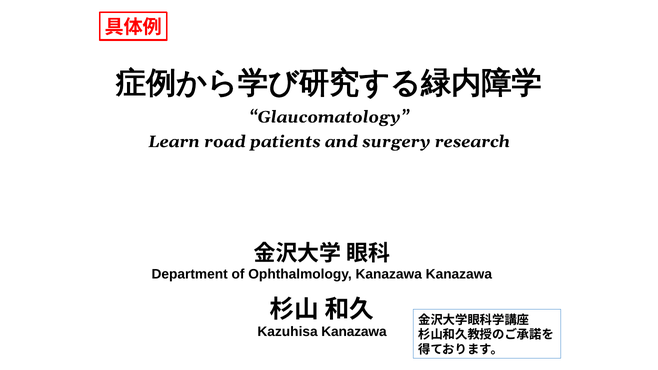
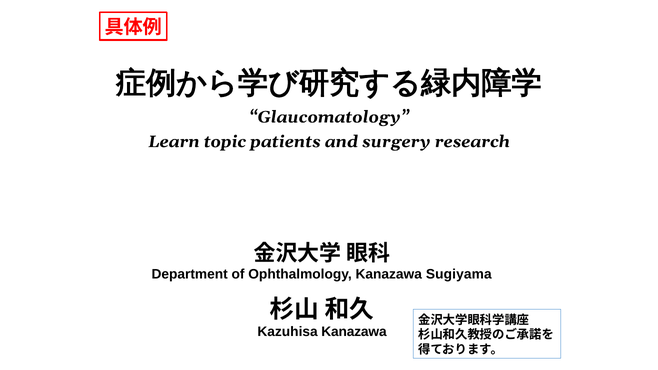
road: road -> topic
Kanazawa Kanazawa: Kanazawa -> Sugiyama
